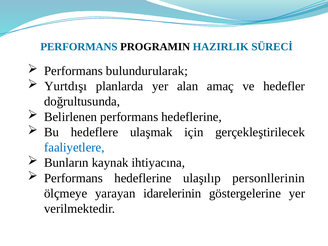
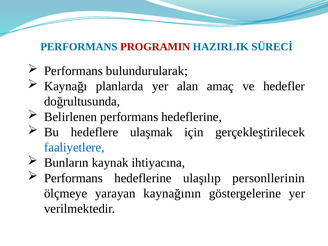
PROGRAMIN colour: black -> red
Yurtdışı: Yurtdışı -> Kaynağı
idarelerinin: idarelerinin -> kaynağının
